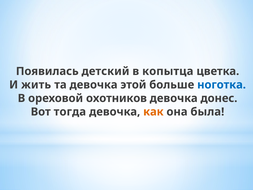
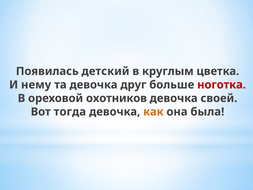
копытца: копытца -> круглым
жить: жить -> нему
этой: этой -> друг
ноготка colour: blue -> red
донес: донес -> своей
